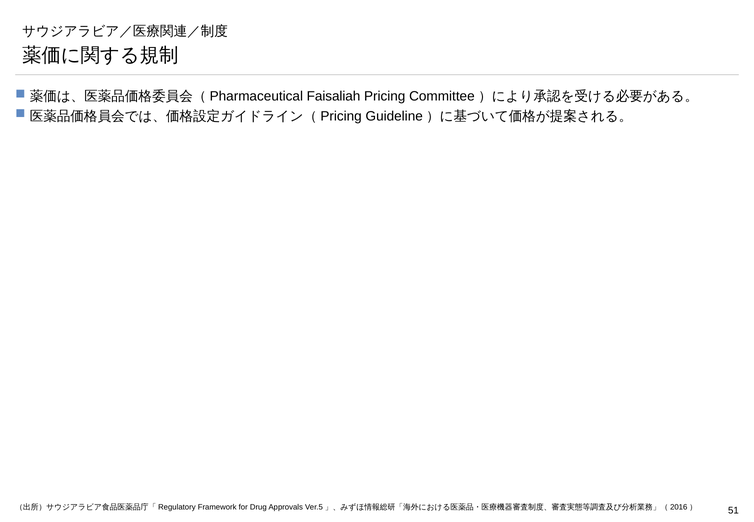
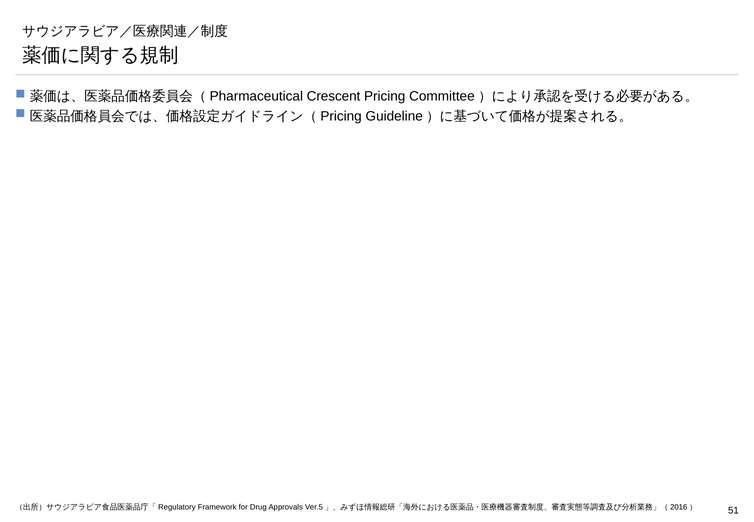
Faisaliah: Faisaliah -> Crescent
